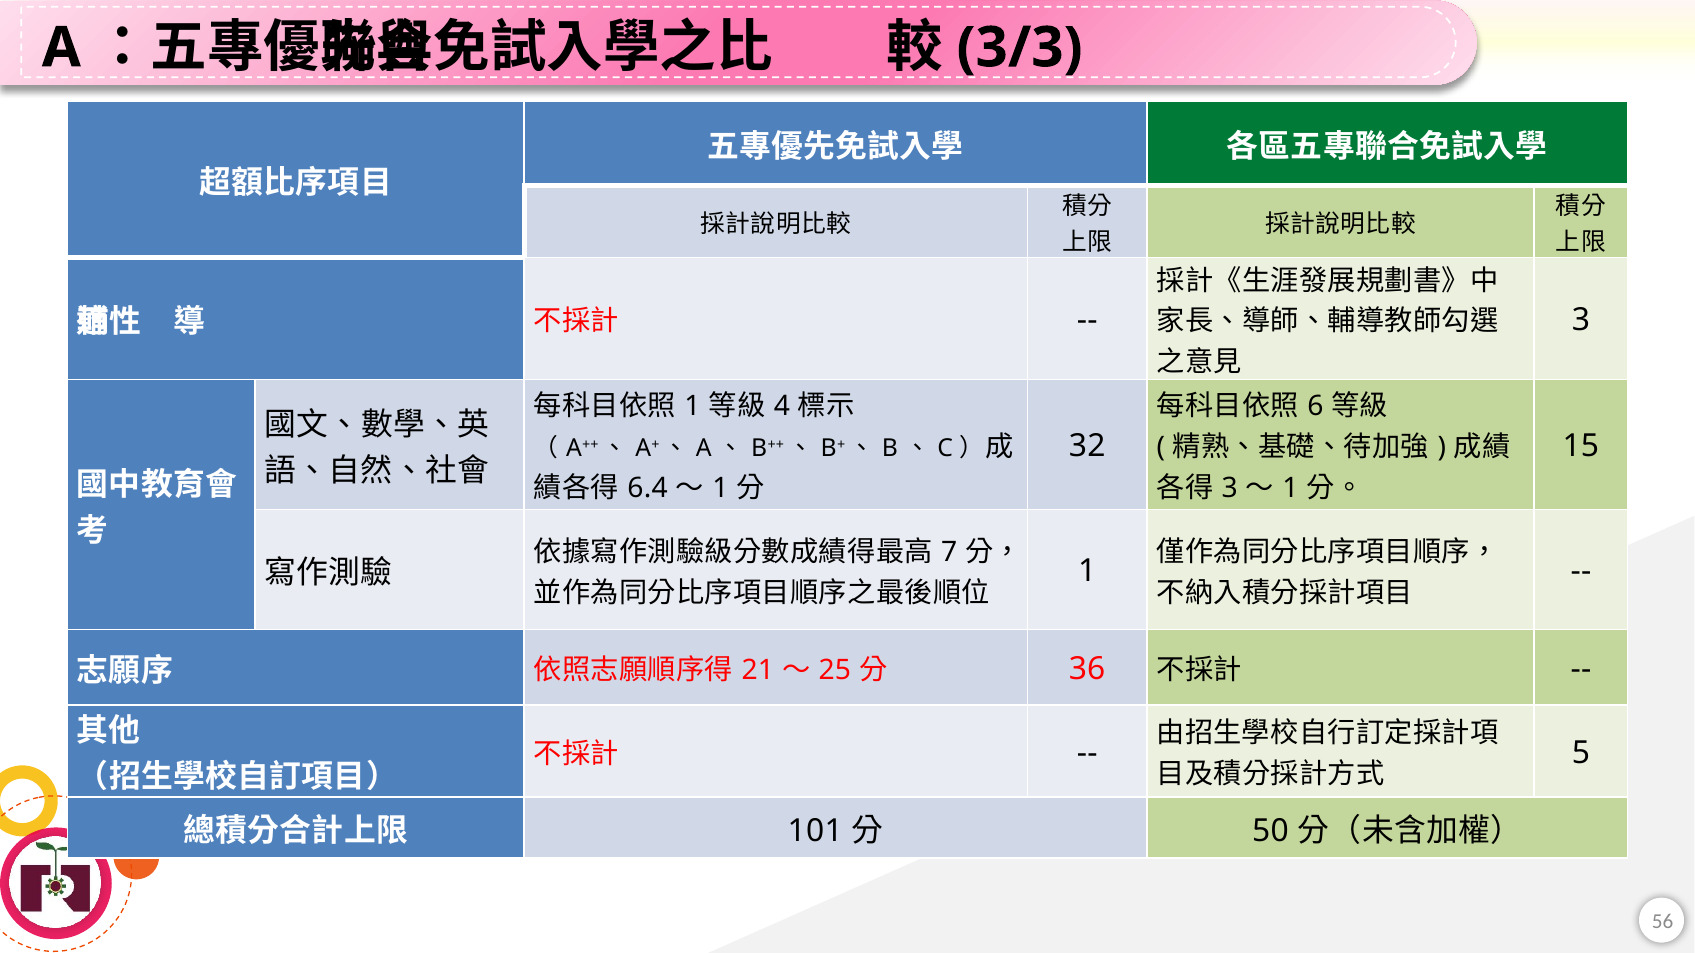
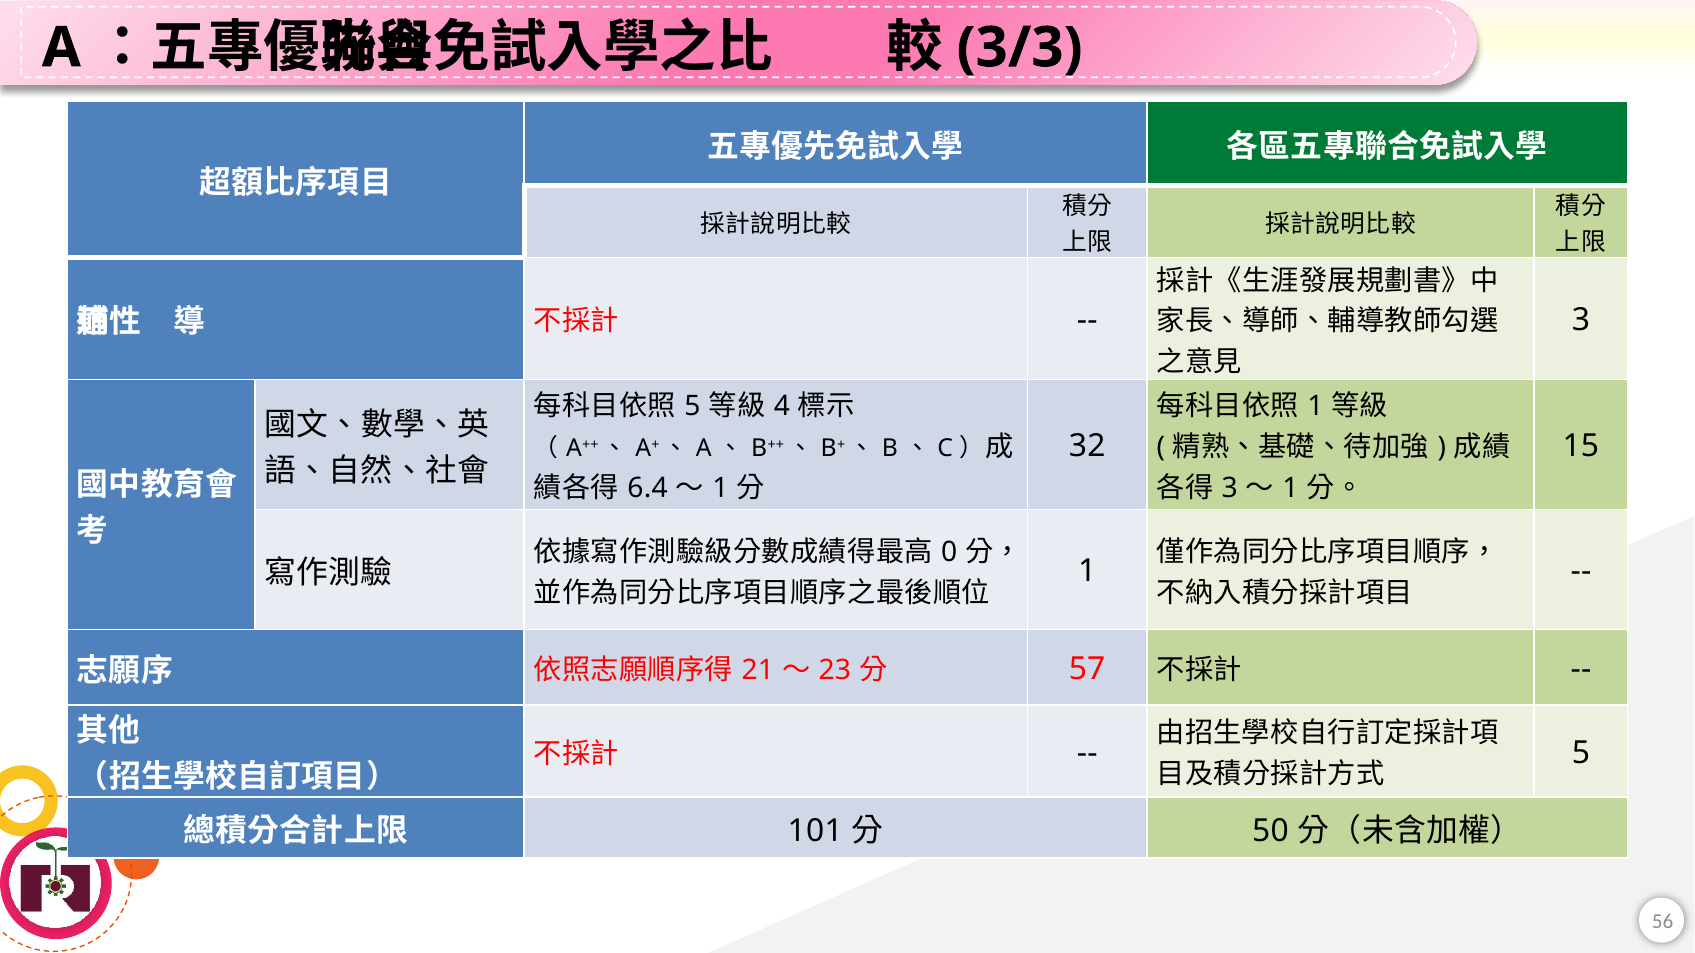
6 at (1315, 407): 6 -> 1
1 at (693, 407): 1 -> 5
7: 7 -> 0
25: 25 -> 23
36: 36 -> 57
